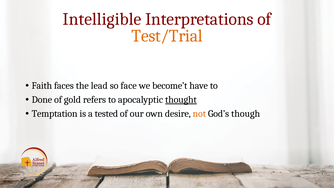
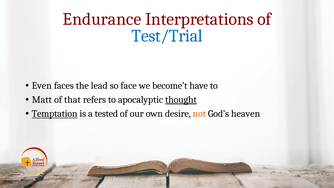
Intelligible: Intelligible -> Endurance
Test/Trial colour: orange -> blue
Faith: Faith -> Even
Done: Done -> Matt
gold: gold -> that
Temptation underline: none -> present
though: though -> heaven
